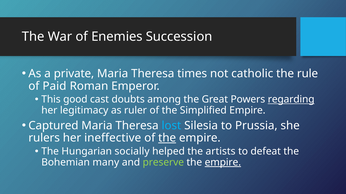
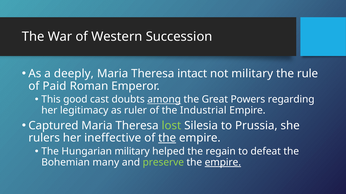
Enemies: Enemies -> Western
private: private -> deeply
times: times -> intact
not catholic: catholic -> military
among underline: none -> present
regarding underline: present -> none
Simplified: Simplified -> Industrial
lost colour: light blue -> light green
Hungarian socially: socially -> military
artists: artists -> regain
